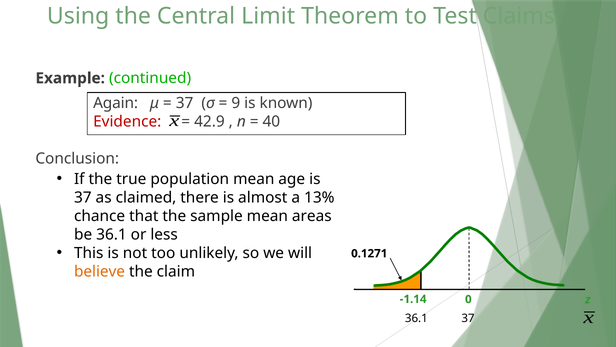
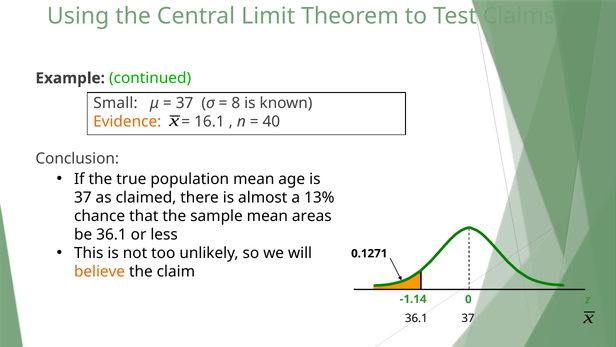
Again: Again -> Small
9: 9 -> 8
Evidence colour: red -> orange
42.9: 42.9 -> 16.1
